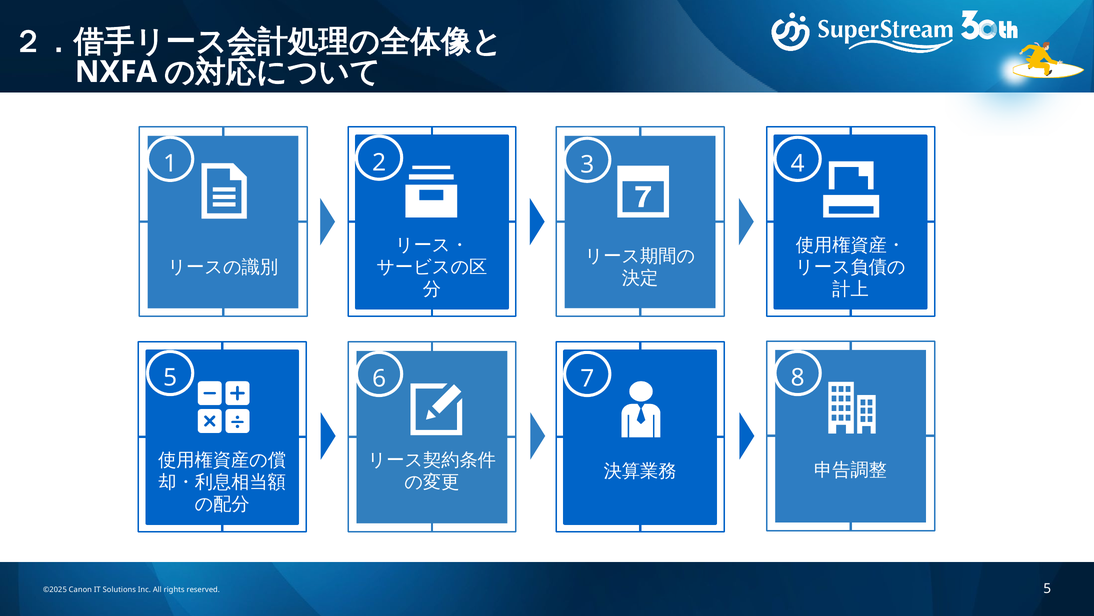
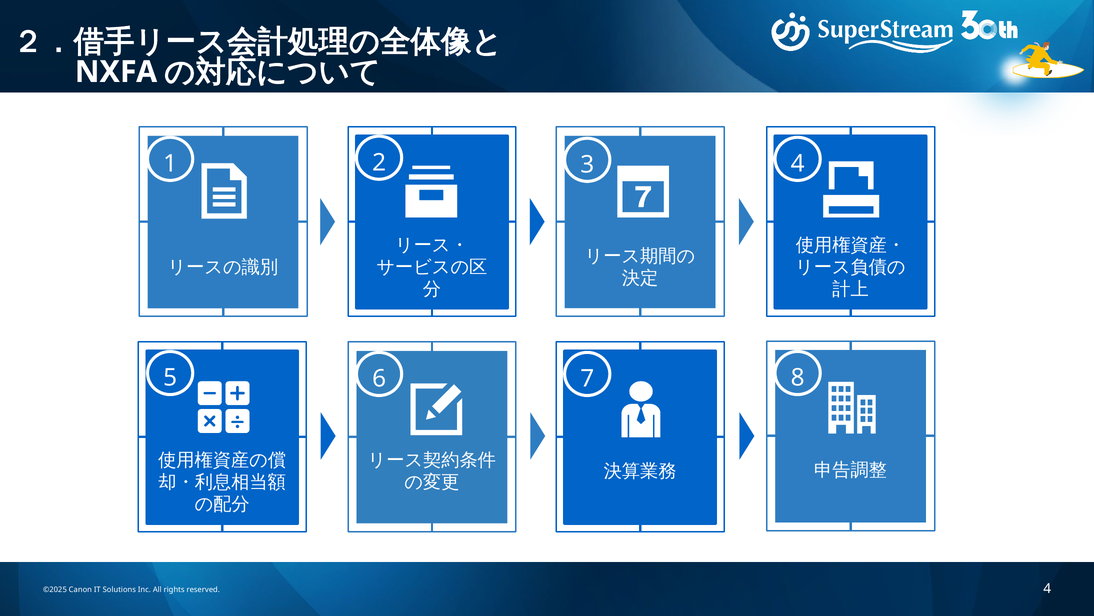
reserved 5: 5 -> 4
